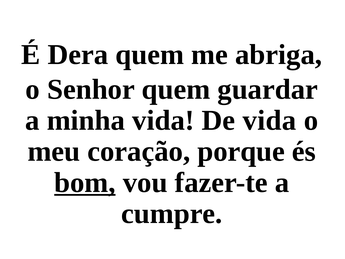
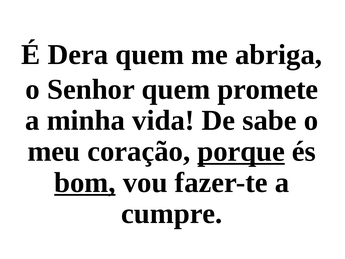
guardar: guardar -> promete
De vida: vida -> sabe
porque underline: none -> present
